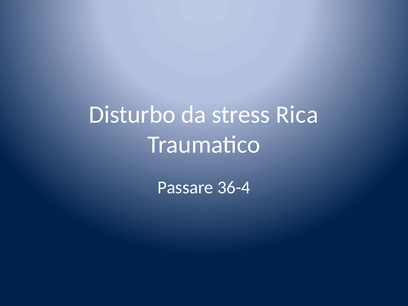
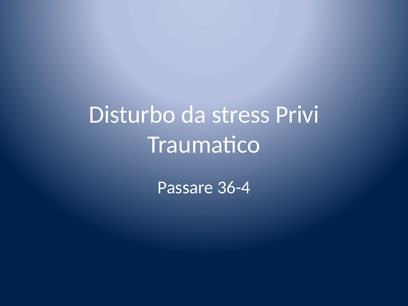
Rica: Rica -> Privi
